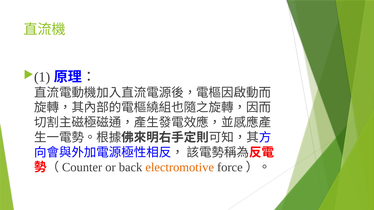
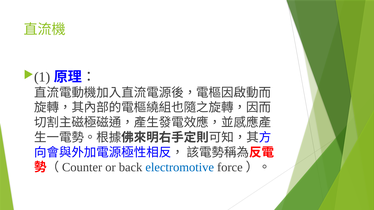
electromotive colour: orange -> blue
